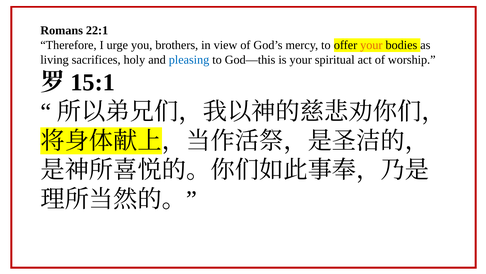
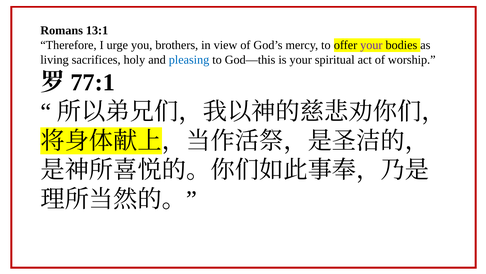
22:1: 22:1 -> 13:1
your at (371, 45) colour: orange -> purple
15:1: 15:1 -> 77:1
